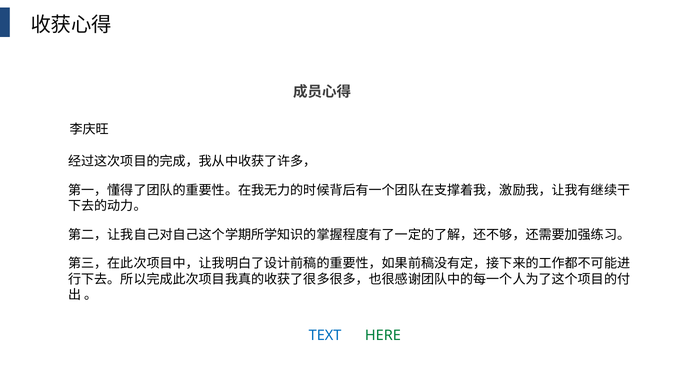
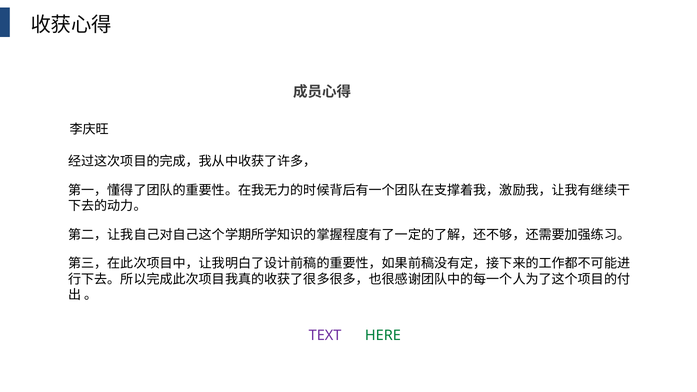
TEXT colour: blue -> purple
